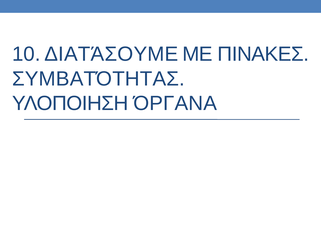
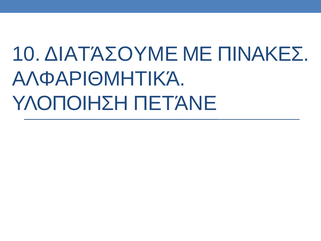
ΣΥΜΒΑΤΌΤΗΤΑΣ: ΣΥΜΒΑΤΌΤΗΤΑΣ -> ΑΛΦΑΡΙΘΜΗΤΙΚΆ
ΌΡΓΑΝΑ: ΌΡΓΑΝΑ -> ΠΕΤΆΝΕ
